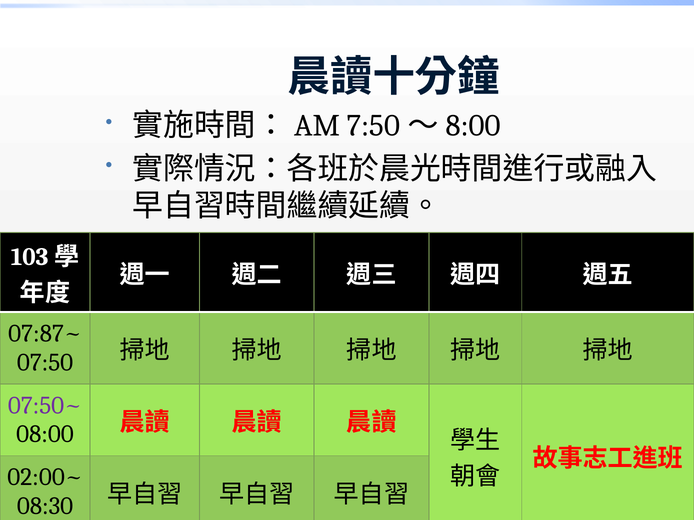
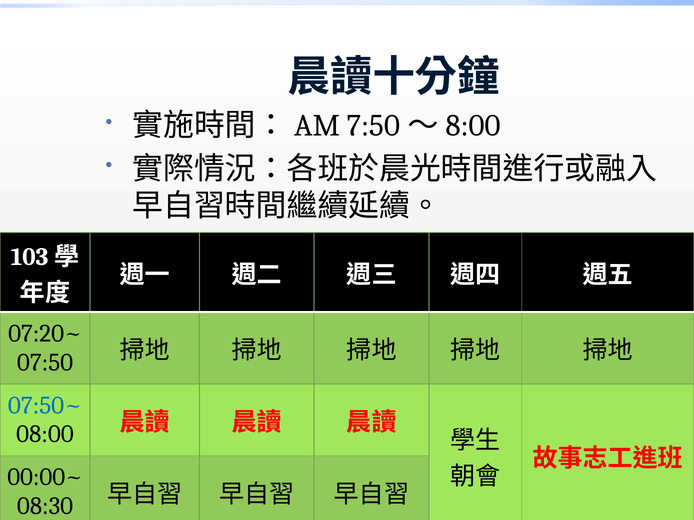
07:87~: 07:87~ -> 07:20~
07:50~ colour: purple -> blue
02:00~: 02:00~ -> 00:00~
